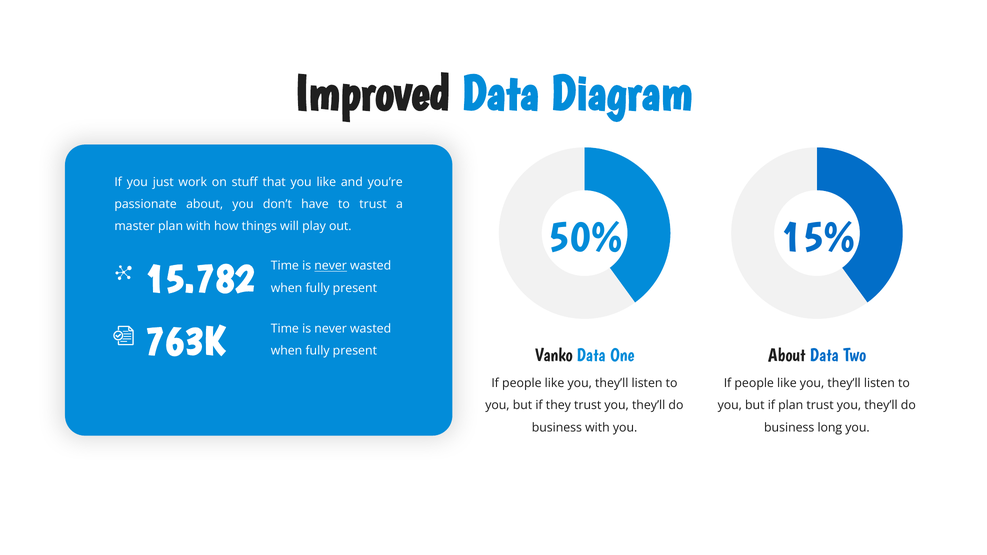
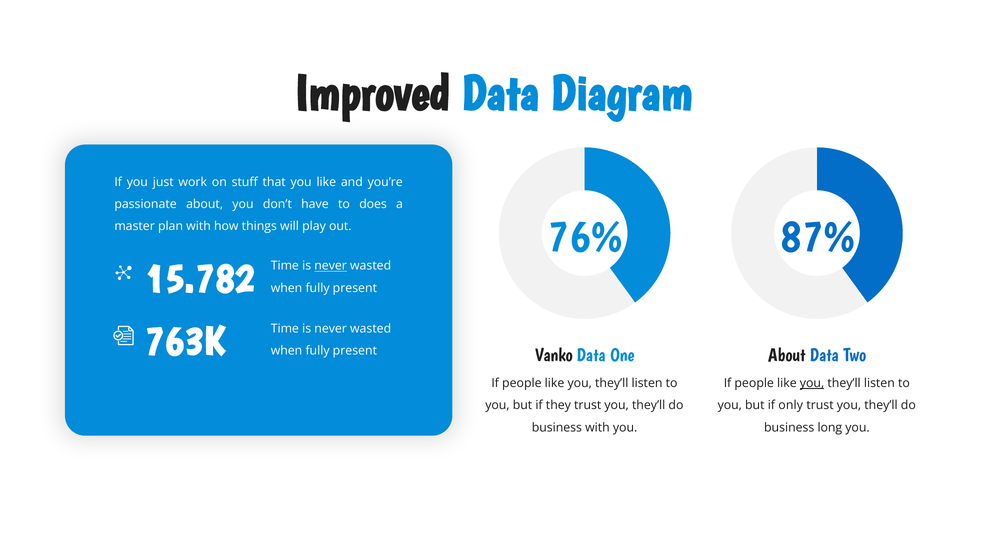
to trust: trust -> does
50%: 50% -> 76%
15%: 15% -> 87%
you at (812, 383) underline: none -> present
if plan: plan -> only
